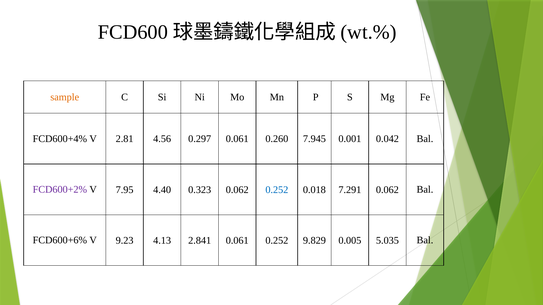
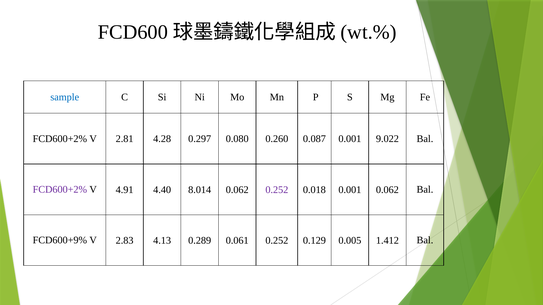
sample colour: orange -> blue
FCD600+4% at (60, 139): FCD600+4% -> FCD600+2%
4.56: 4.56 -> 4.28
0.297 0.061: 0.061 -> 0.080
7.945: 7.945 -> 0.087
0.042: 0.042 -> 9.022
7.95: 7.95 -> 4.91
0.323: 0.323 -> 8.014
0.252 at (277, 190) colour: blue -> purple
0.018 7.291: 7.291 -> 0.001
FCD600+6%: FCD600+6% -> FCD600+9%
9.23: 9.23 -> 2.83
2.841: 2.841 -> 0.289
9.829: 9.829 -> 0.129
5.035: 5.035 -> 1.412
